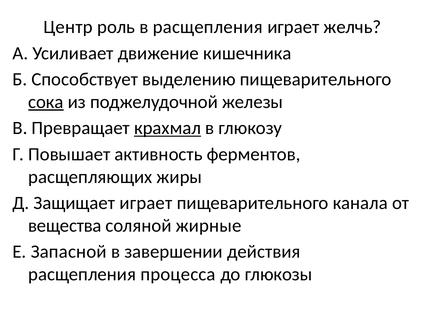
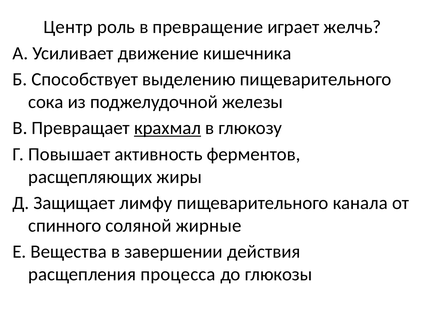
в расщепления: расщепления -> превращение
сока underline: present -> none
Защищает играет: играет -> лимфу
вещества: вещества -> спинного
Запасной: Запасной -> Вещества
